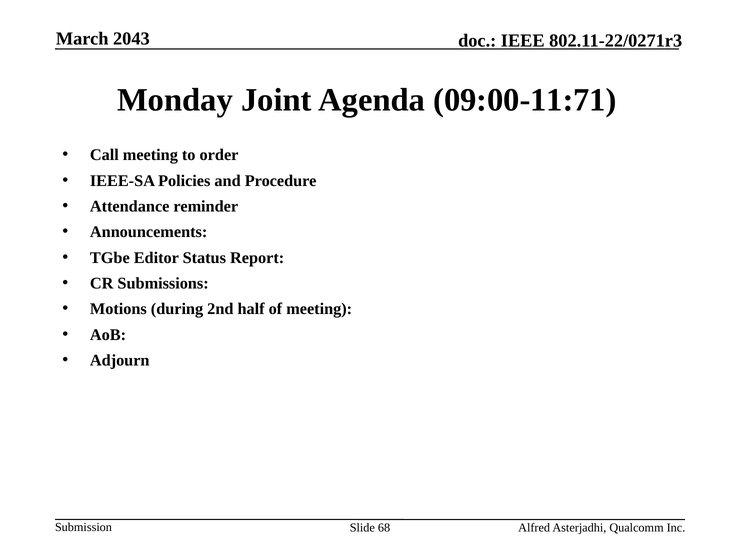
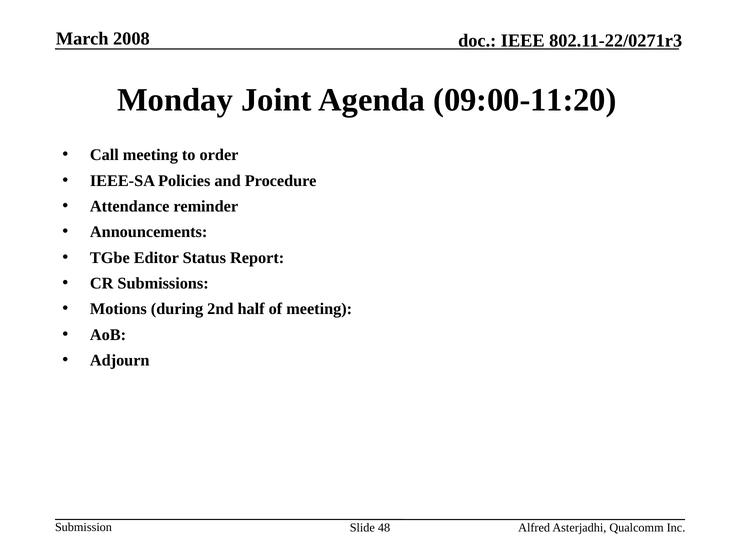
2043: 2043 -> 2008
09:00-11:71: 09:00-11:71 -> 09:00-11:20
68: 68 -> 48
